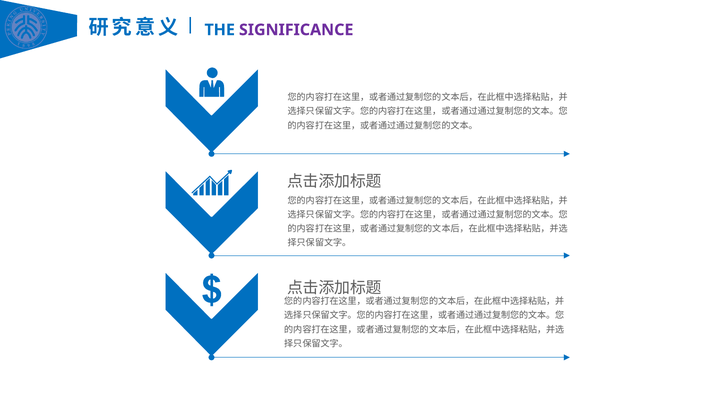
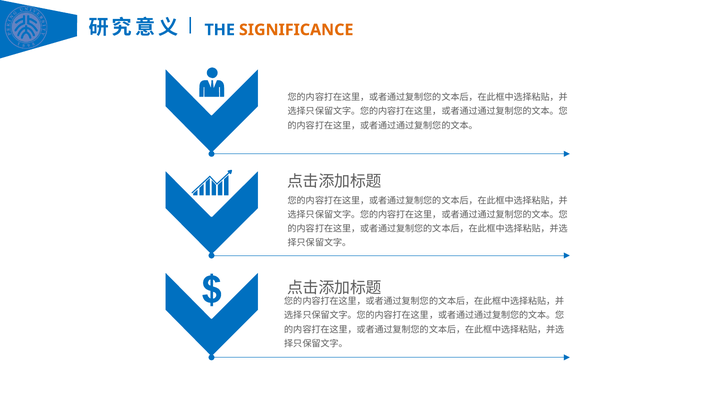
SIGNIFICANCE colour: purple -> orange
